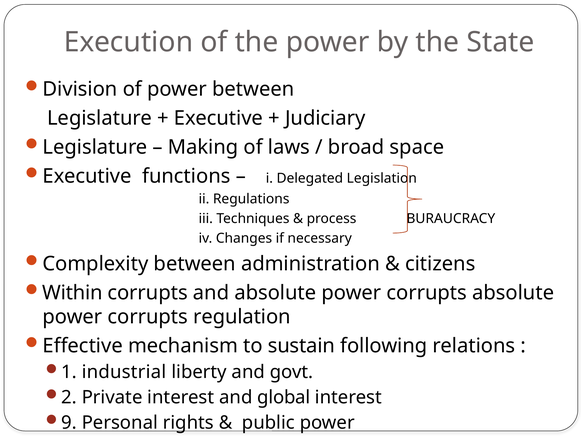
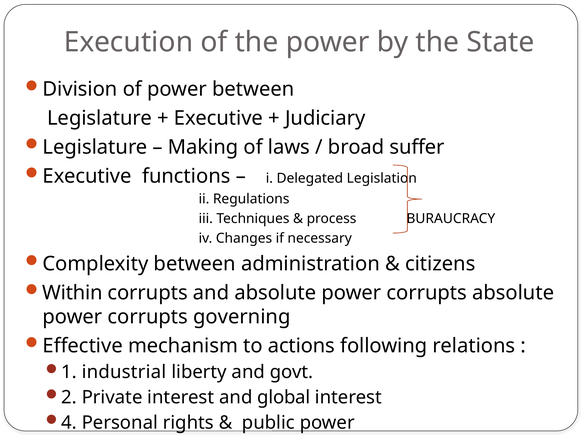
space: space -> suffer
regulation: regulation -> governing
sustain: sustain -> actions
9: 9 -> 4
